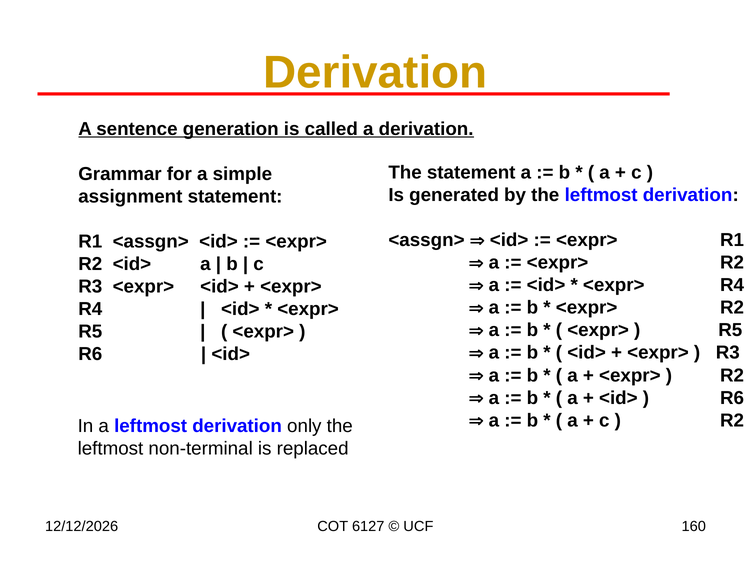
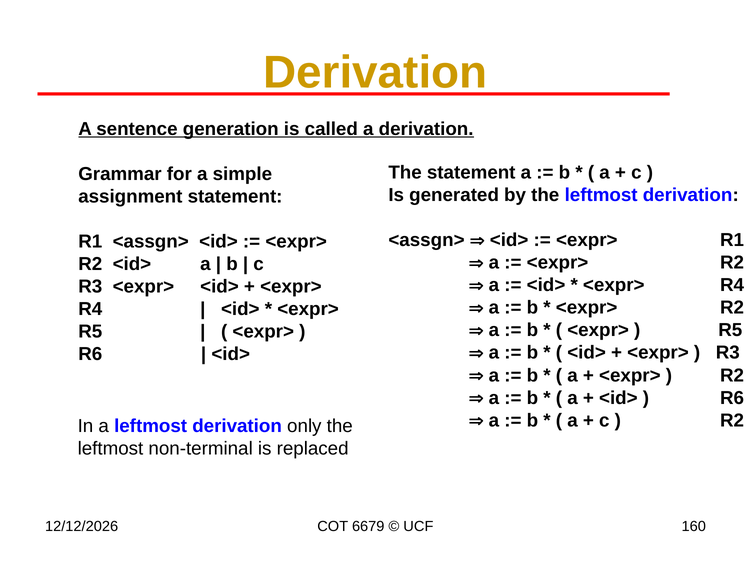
6127: 6127 -> 6679
